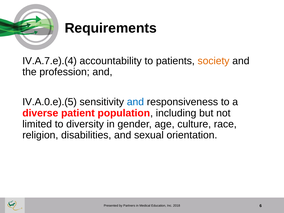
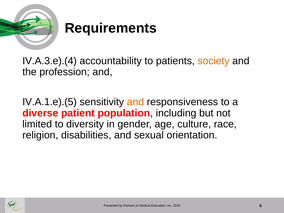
IV.A.7.e).(4: IV.A.7.e).(4 -> IV.A.3.e).(4
IV.A.0.e).(5: IV.A.0.e).(5 -> IV.A.1.e).(5
and at (135, 102) colour: blue -> orange
